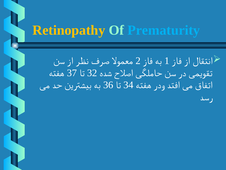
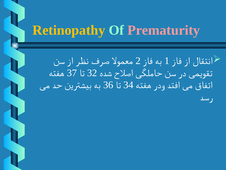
Prematurity colour: light blue -> pink
